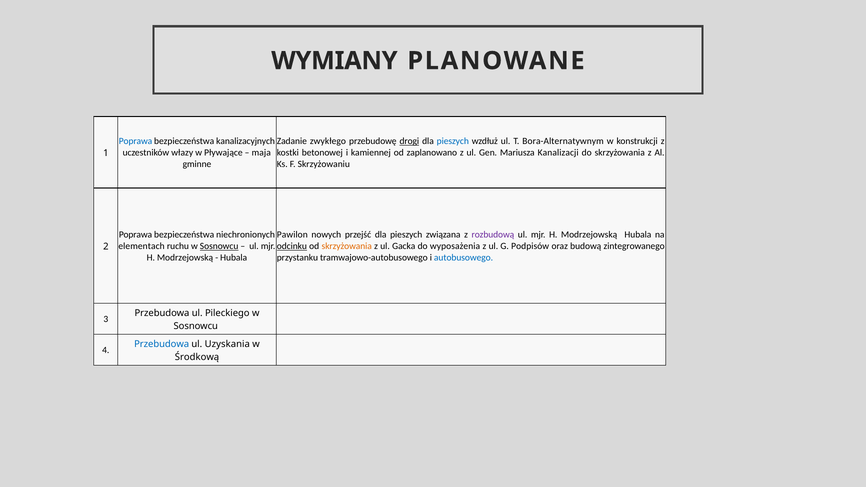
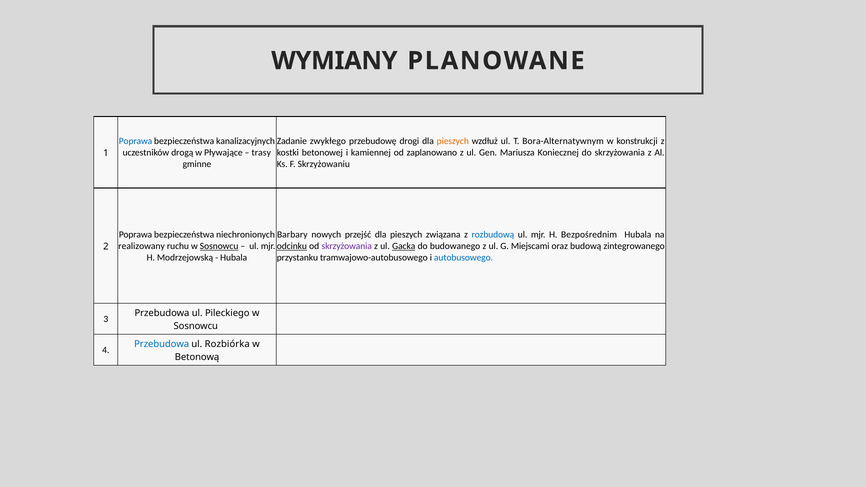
drogi underline: present -> none
pieszych at (453, 141) colour: blue -> orange
włazy: włazy -> drogą
maja: maja -> trasy
Kanalizacji: Kanalizacji -> Koniecznej
Pawilon: Pawilon -> Barbary
rozbudową colour: purple -> blue
Modrzejowską at (589, 235): Modrzejowską -> Bezpośrednim
elementach: elementach -> realizowany
skrzyżowania at (347, 246) colour: orange -> purple
Gacka underline: none -> present
wyposażenia: wyposażenia -> budowanego
Podpisów: Podpisów -> Miejscami
Uzyskania: Uzyskania -> Rozbiórka
Środkową: Środkową -> Betonową
